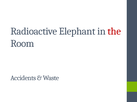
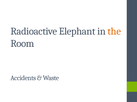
the colour: red -> orange
